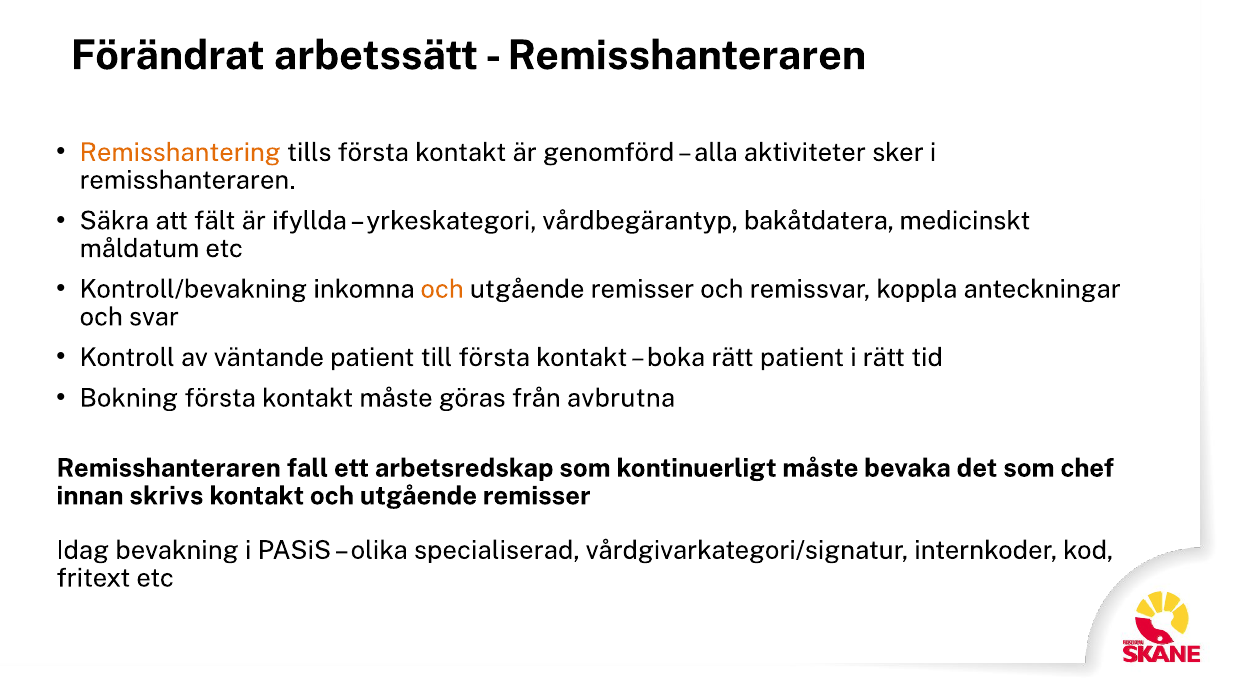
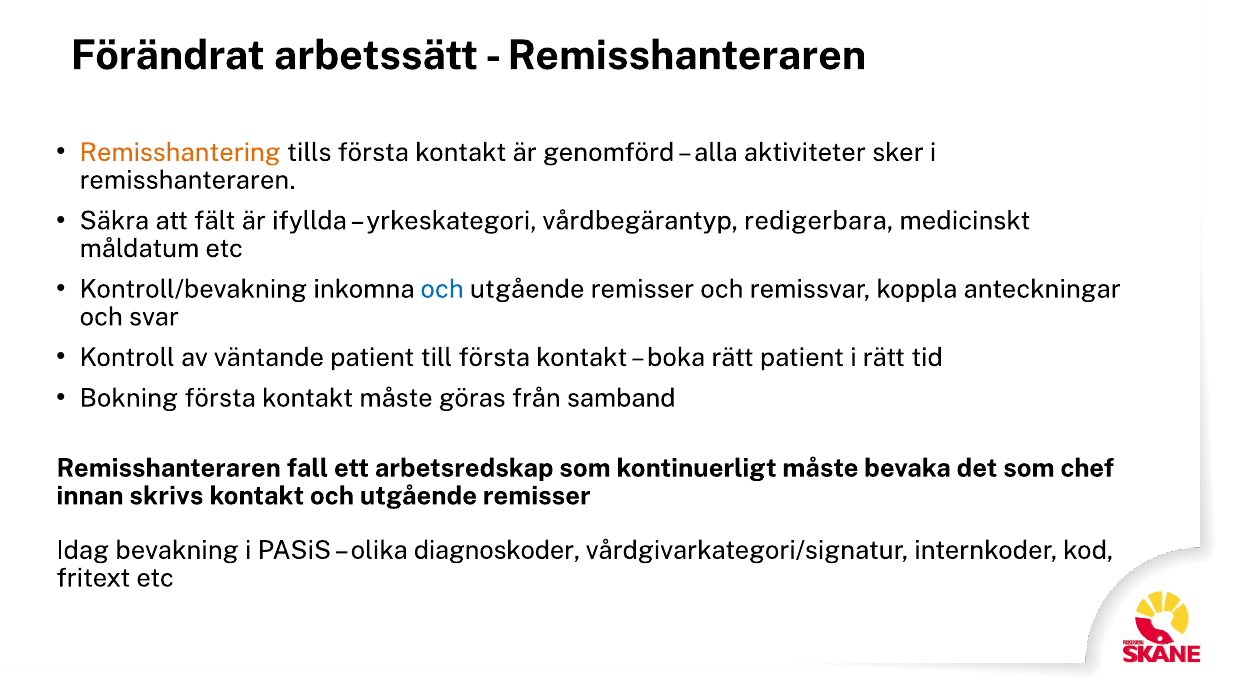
bakåtdatera: bakåtdatera -> redigerbara
och at (442, 289) colour: orange -> blue
avbrutna: avbrutna -> samband
specialiserad: specialiserad -> diagnoskoder
